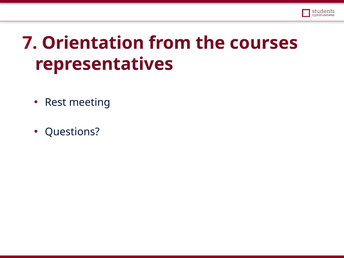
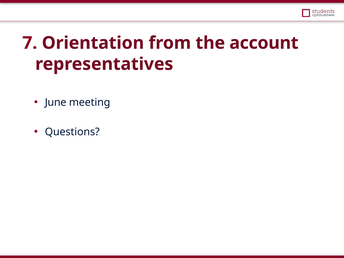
courses: courses -> account
Rest: Rest -> June
